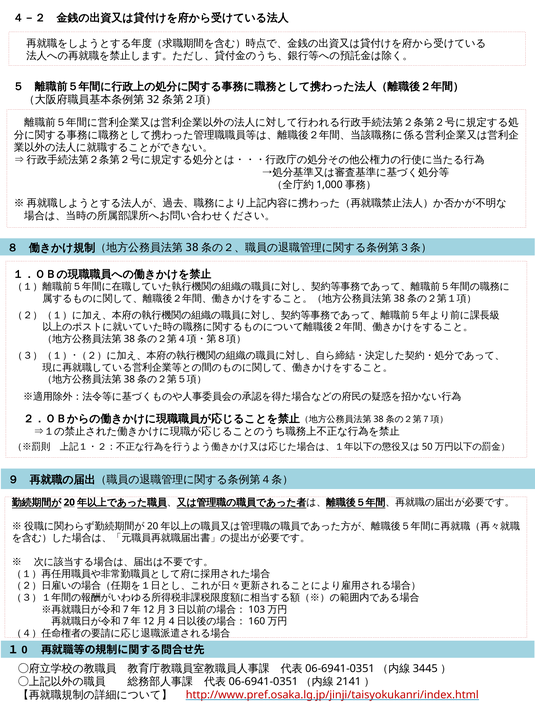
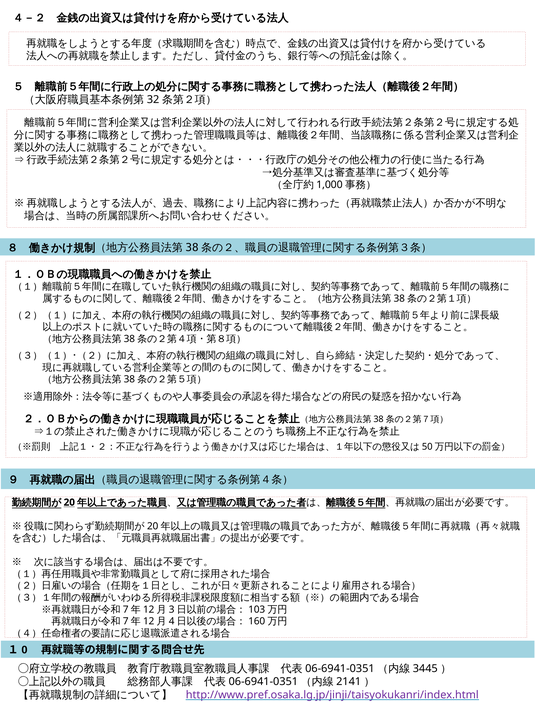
http://www.pref.osaka.lg.jp/jinji/taisyokukanri/index.html colour: red -> purple
